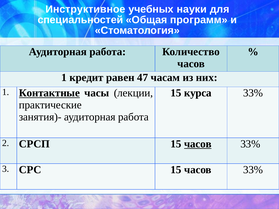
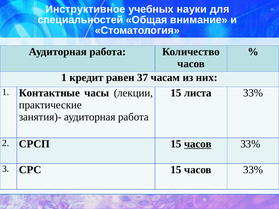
программ: программ -> внимание
47: 47 -> 37
Контактные underline: present -> none
курса: курса -> листа
